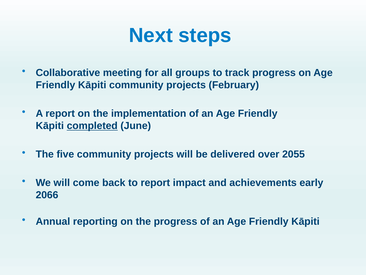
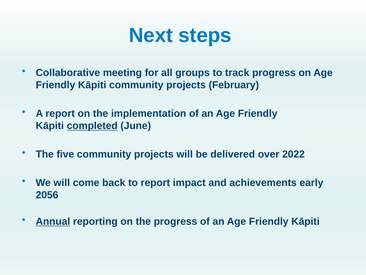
2055: 2055 -> 2022
2066: 2066 -> 2056
Annual underline: none -> present
